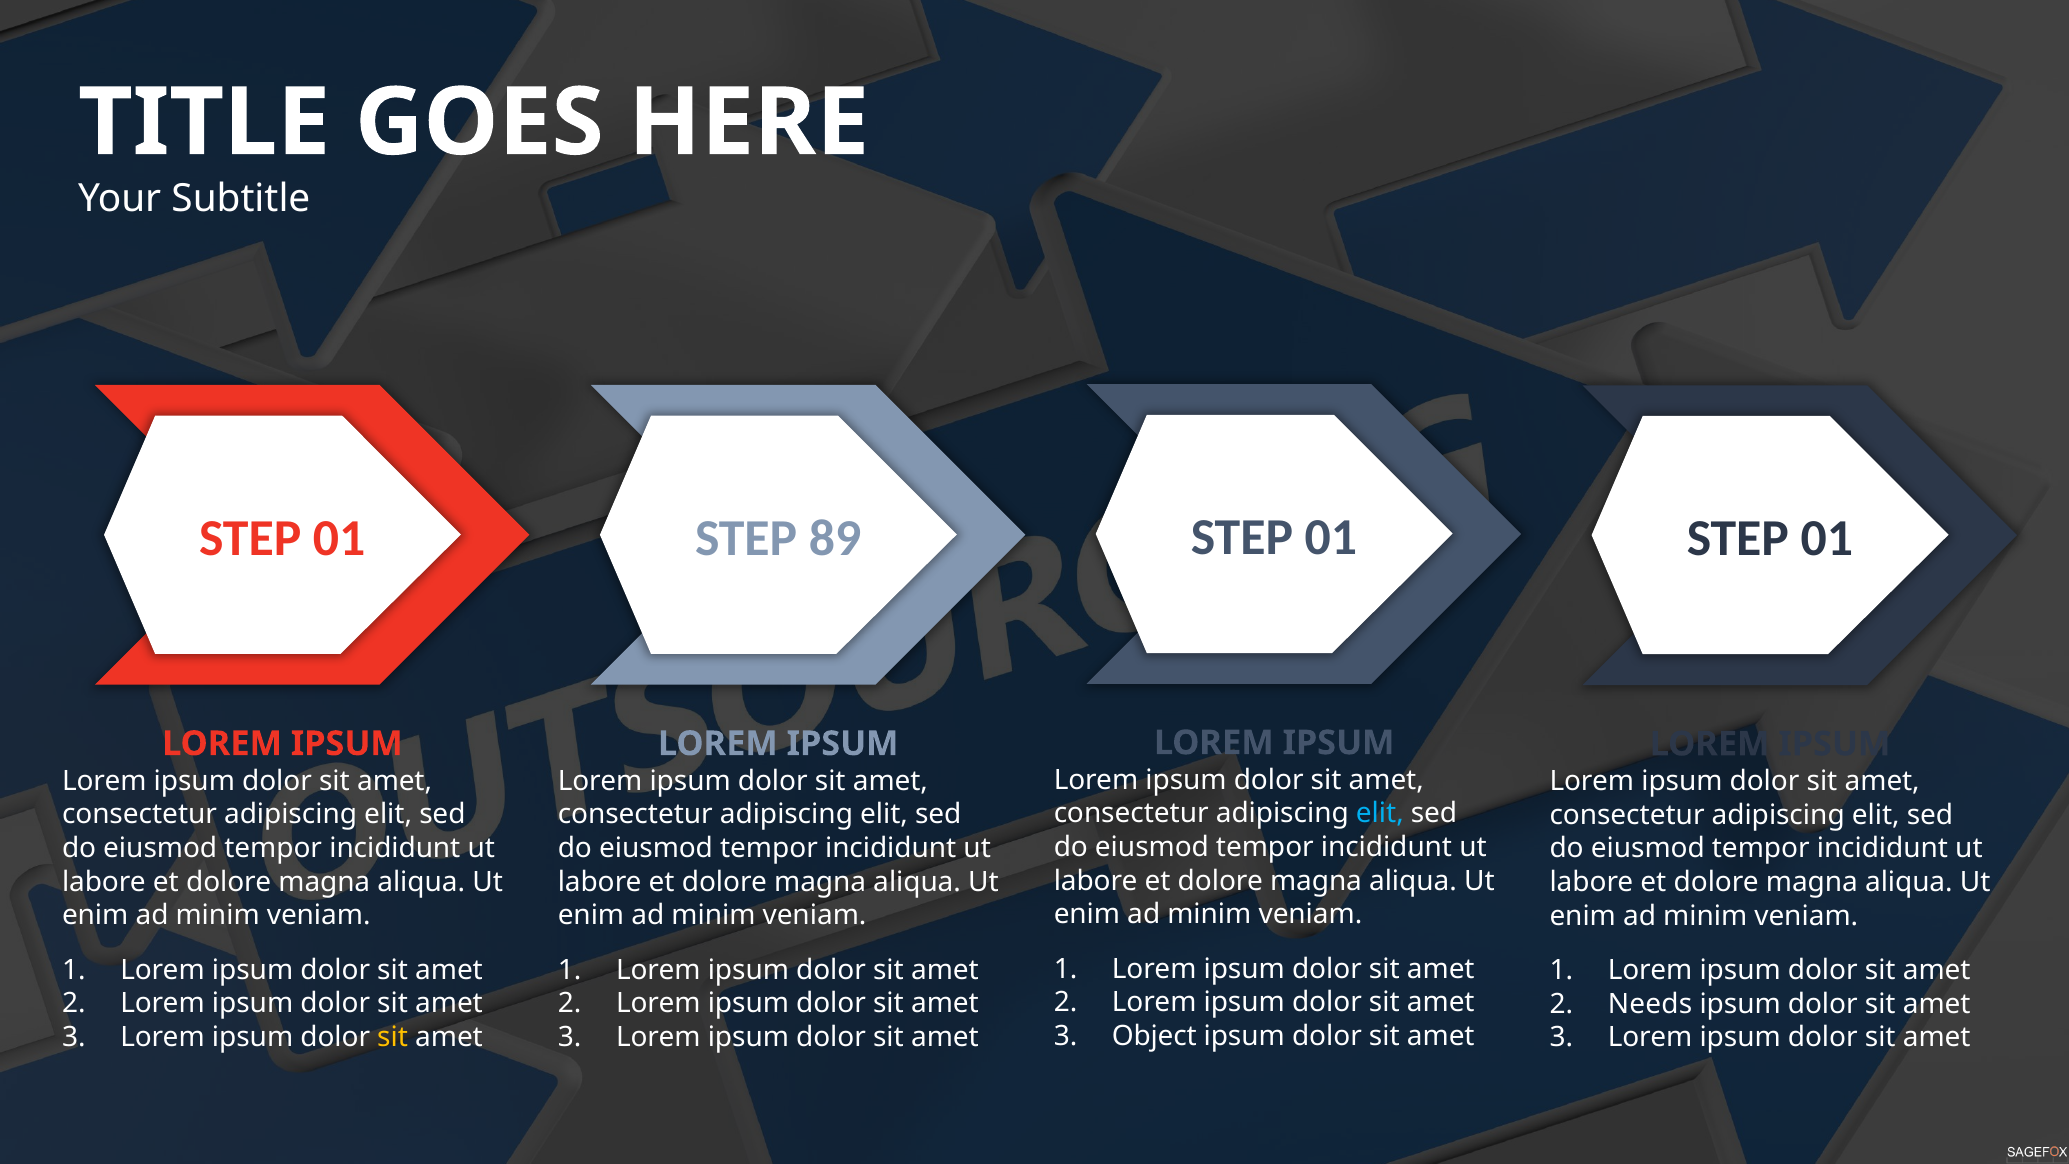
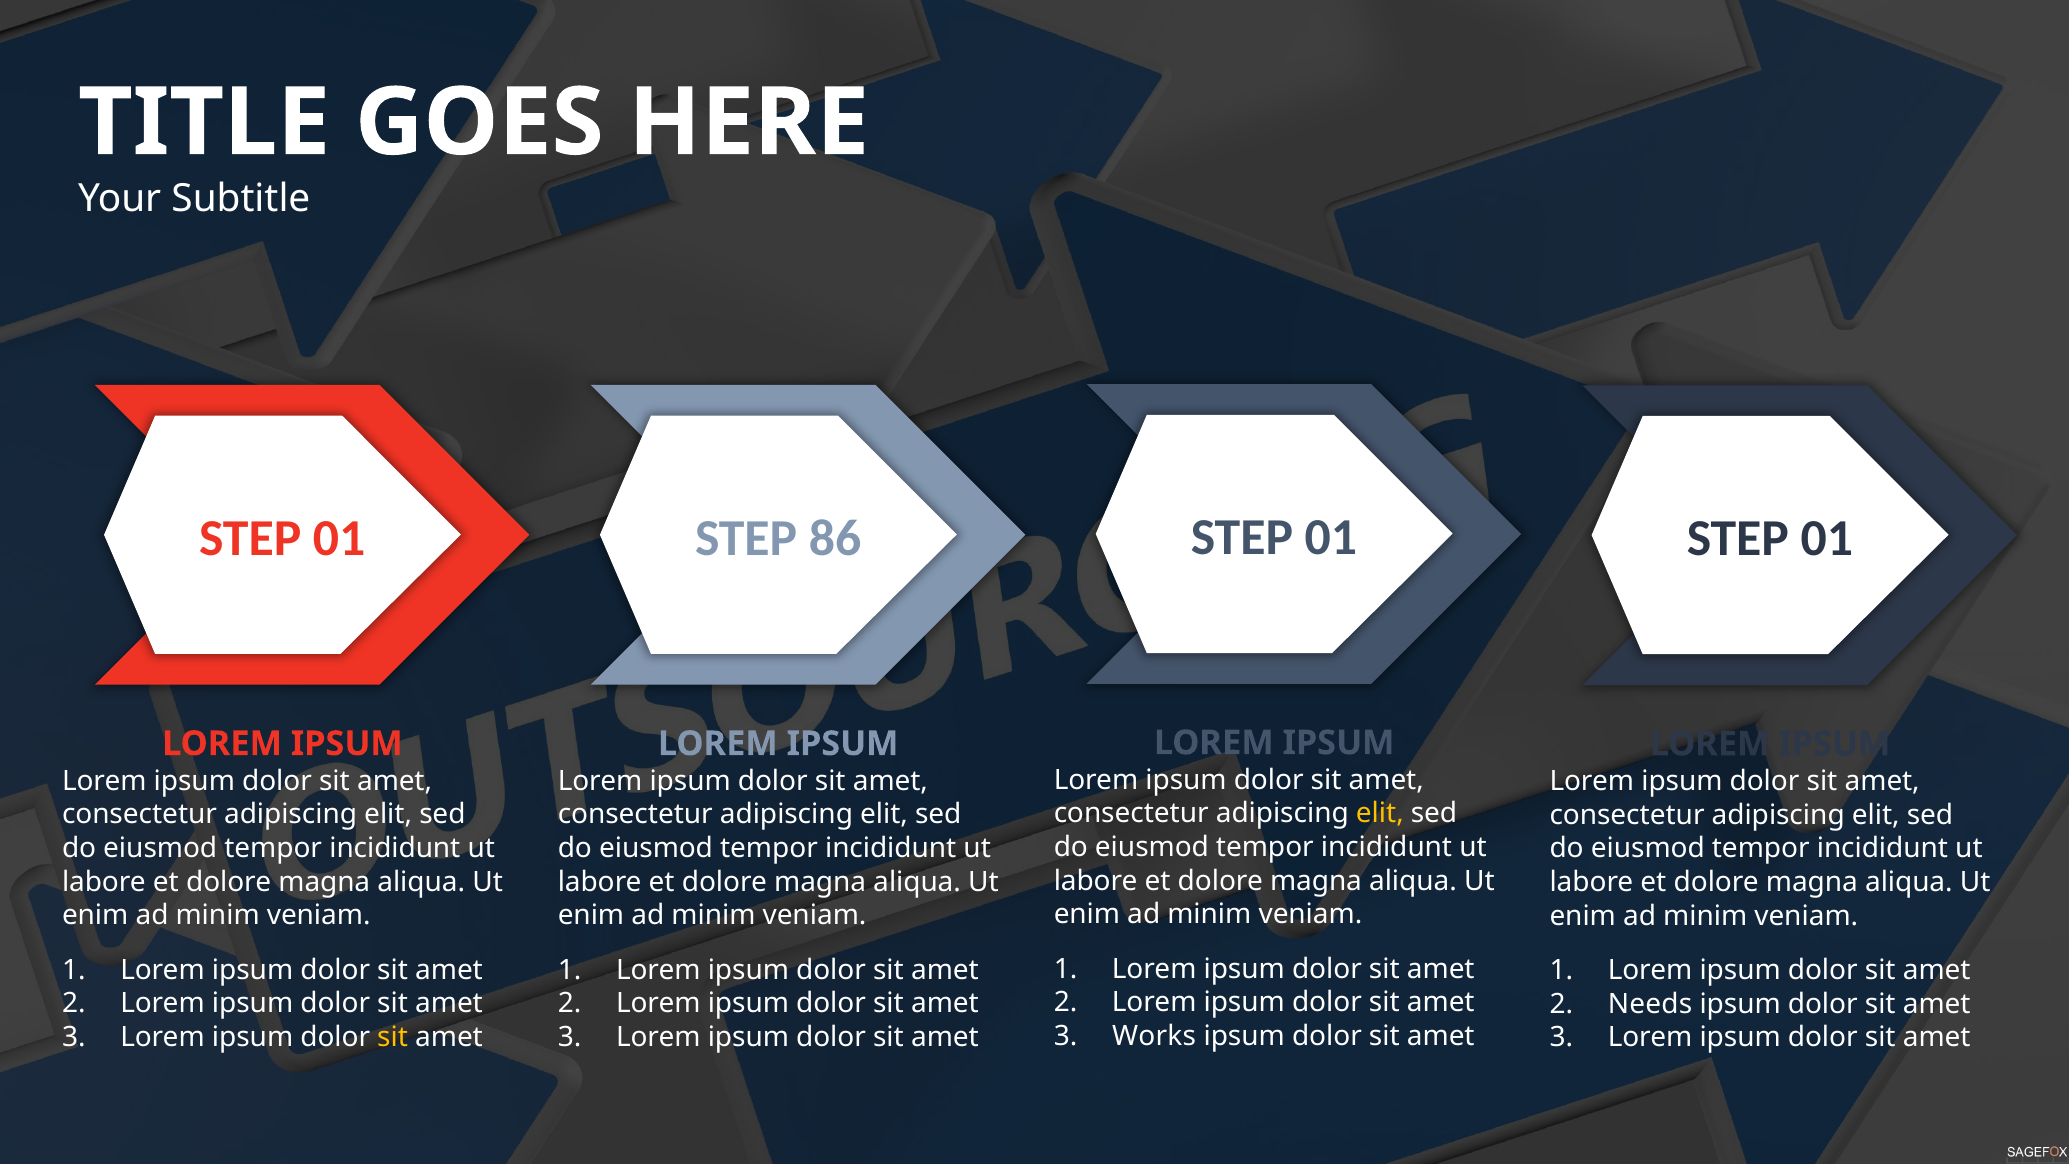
89: 89 -> 86
elit at (1380, 813) colour: light blue -> yellow
Object: Object -> Works
